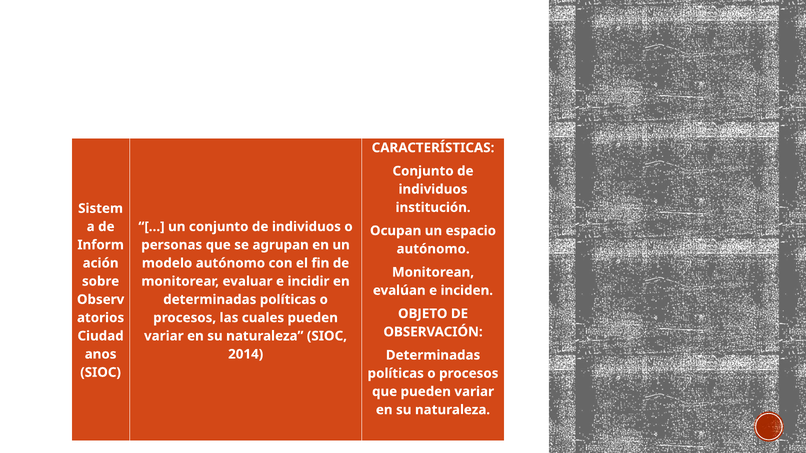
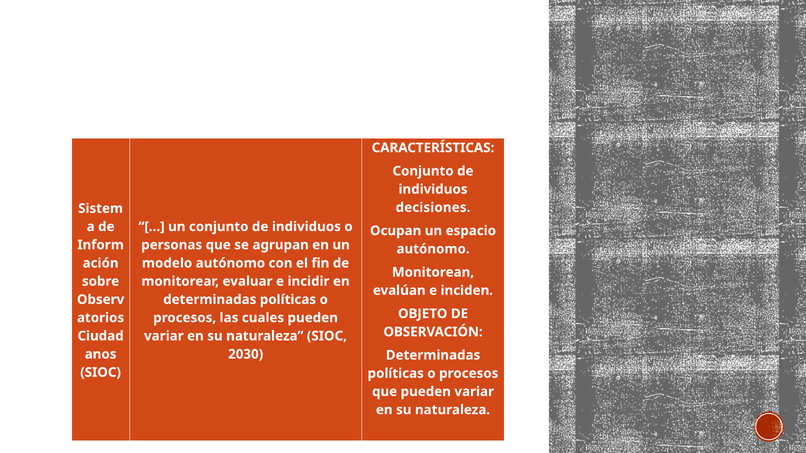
institución: institución -> decisiones
2014: 2014 -> 2030
